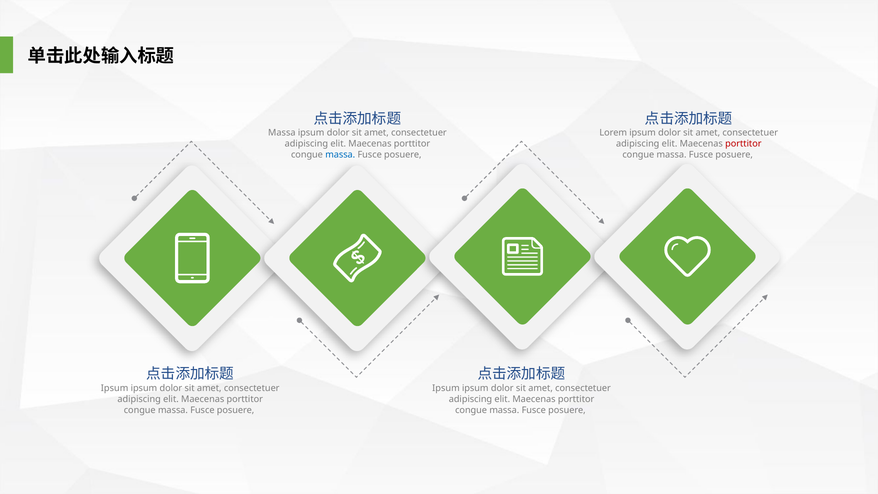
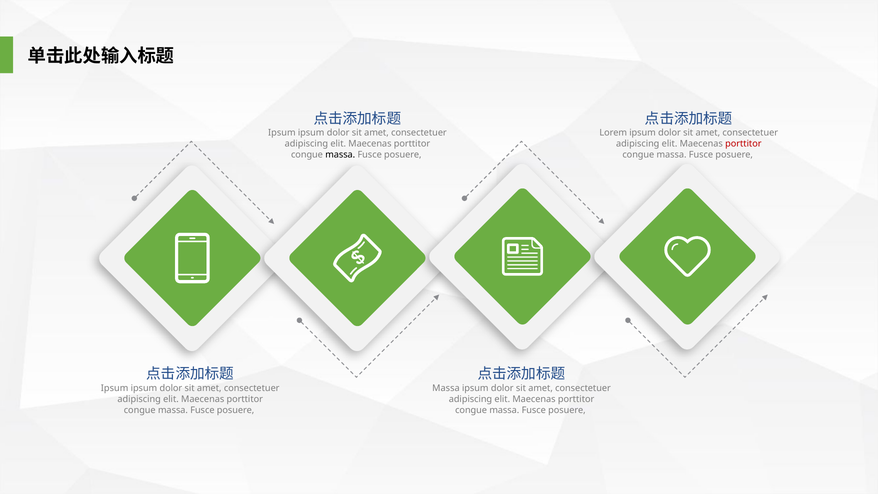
Massa at (282, 133): Massa -> Ipsum
massa at (340, 155) colour: blue -> black
Ipsum at (446, 388): Ipsum -> Massa
